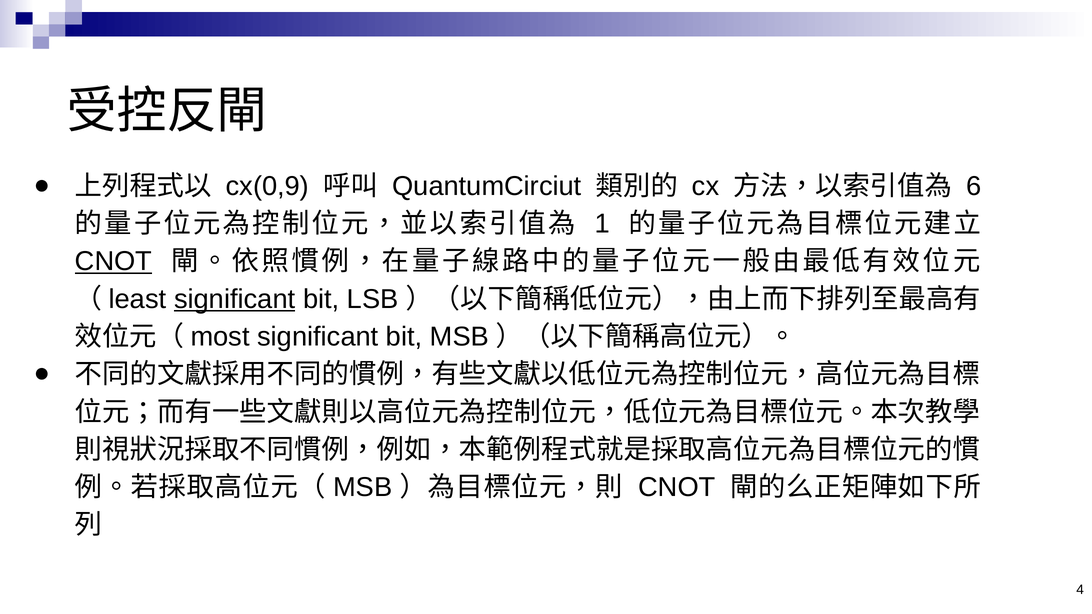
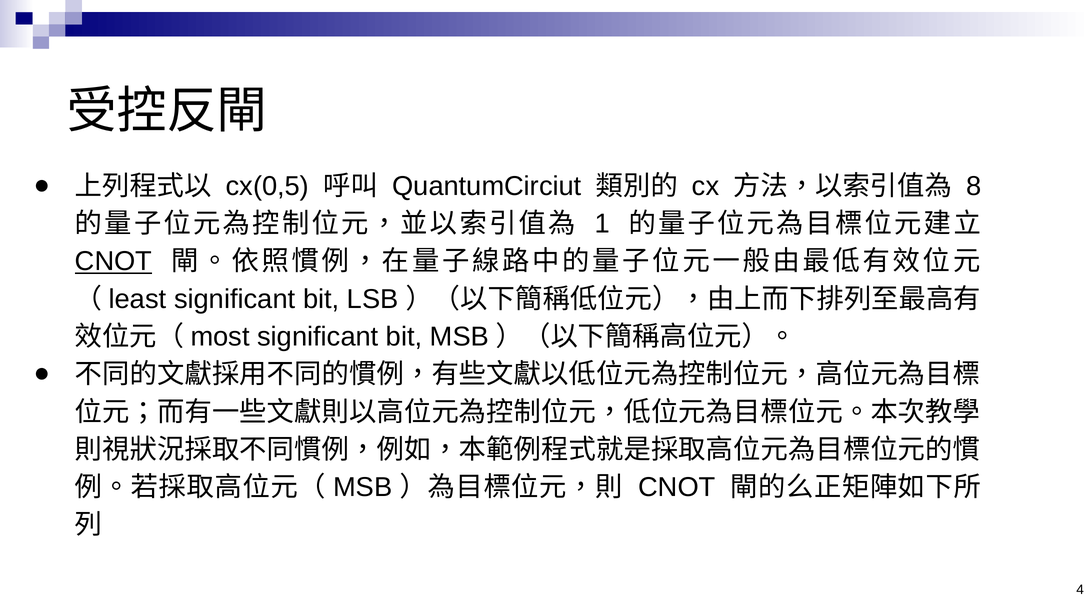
cx(0,9: cx(0,9 -> cx(0,5
6: 6 -> 8
significant at (235, 299) underline: present -> none
